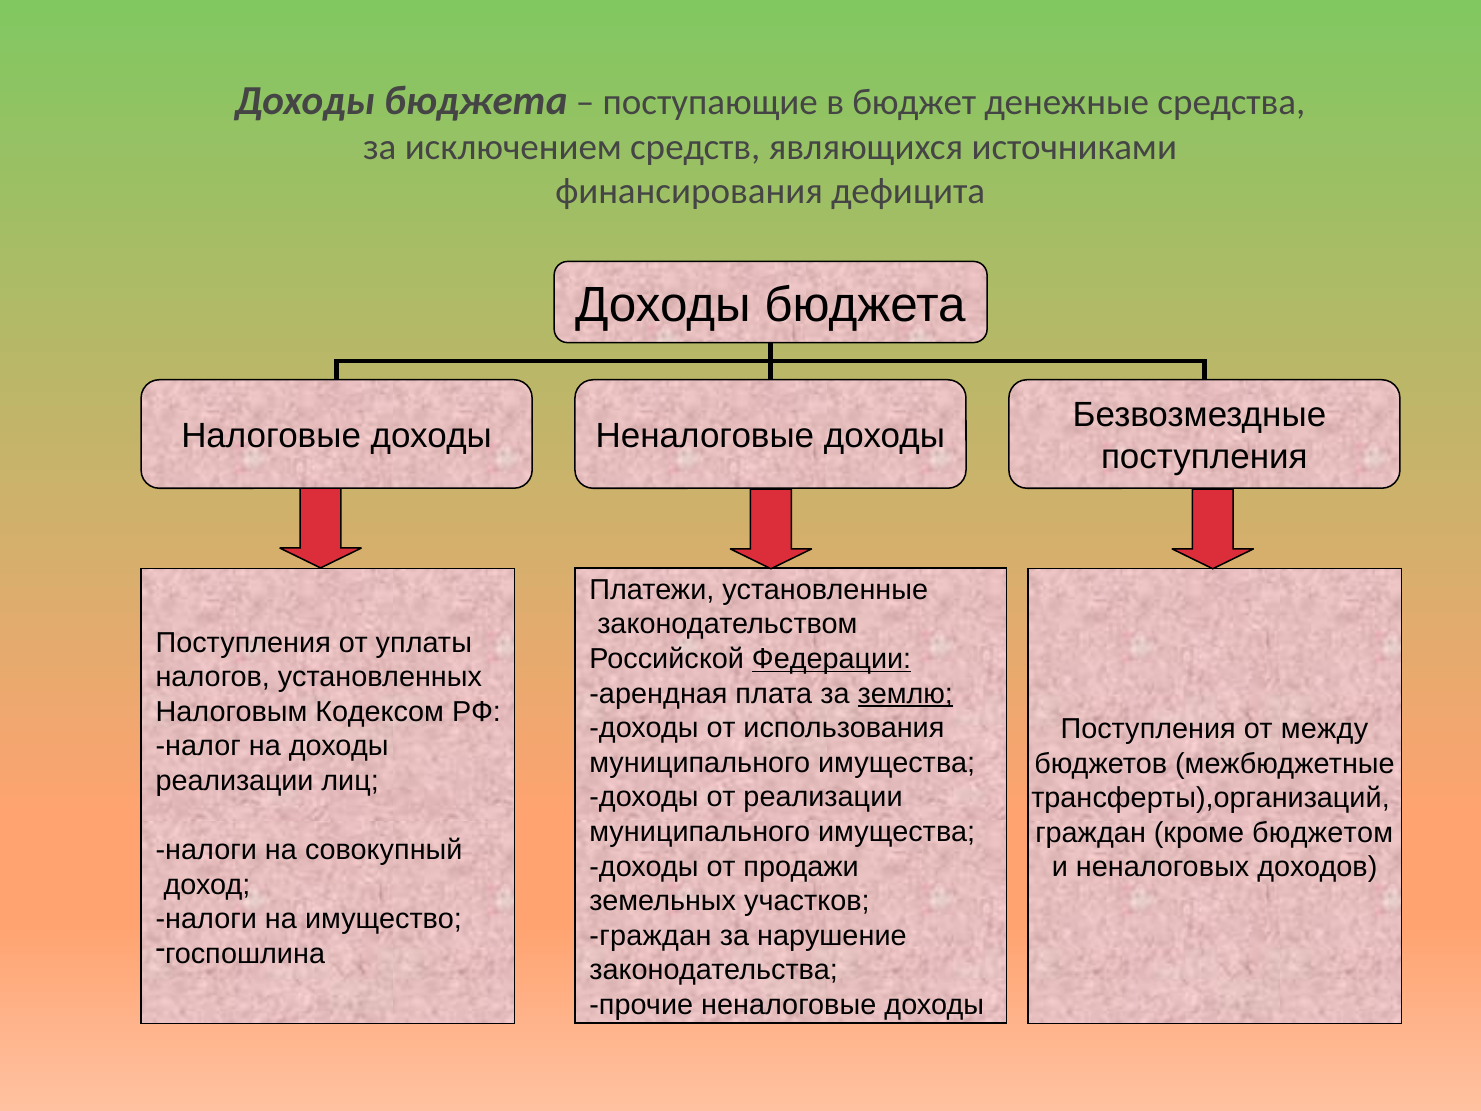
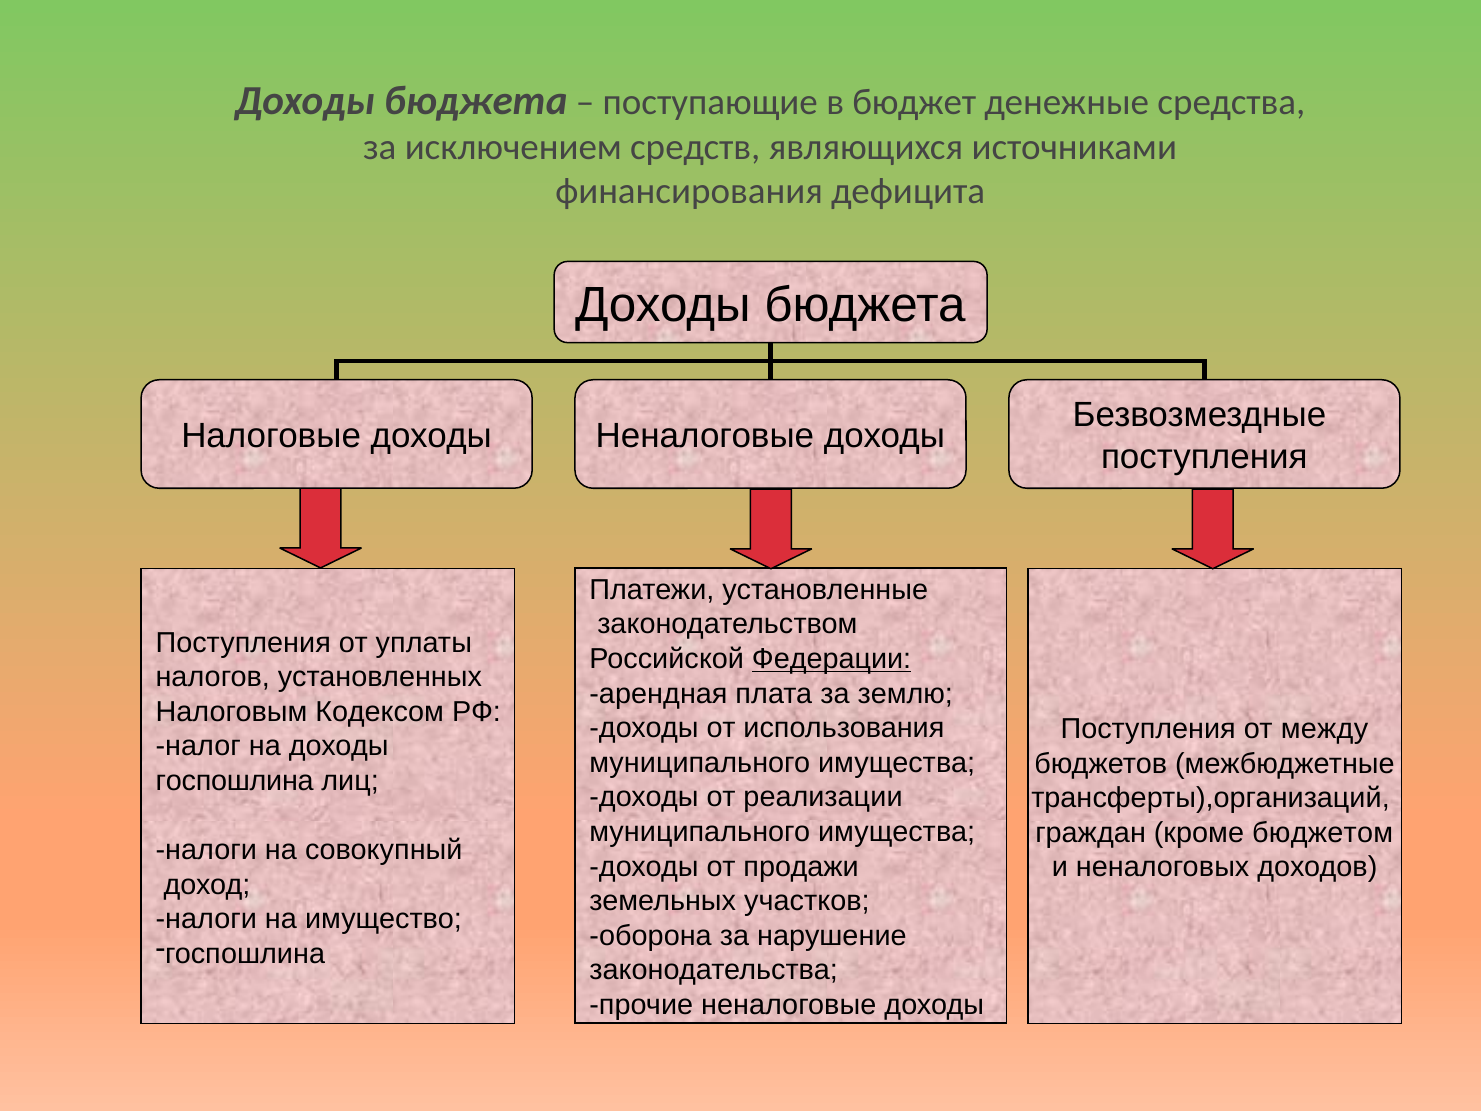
землю underline: present -> none
реализации at (235, 781): реализации -> госпошлина
граждан at (650, 936): граждан -> оборона
